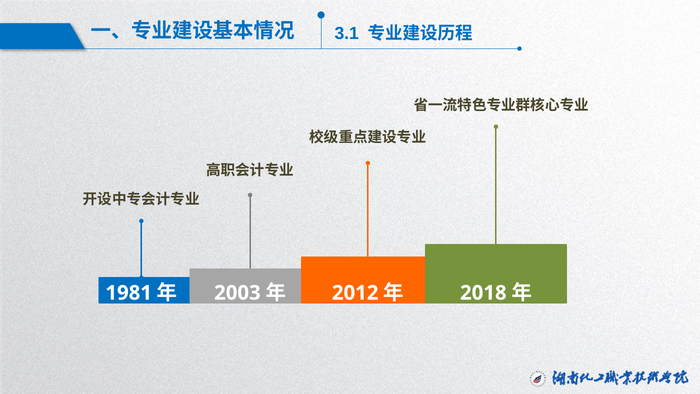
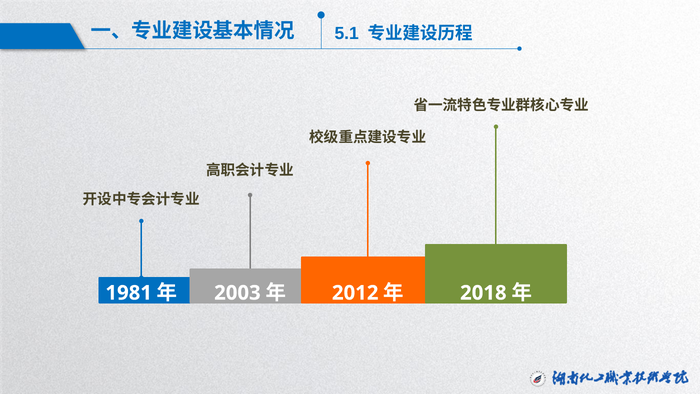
3.1: 3.1 -> 5.1
